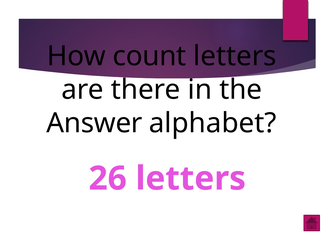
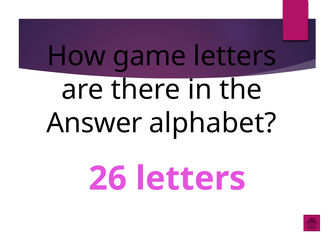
count: count -> game
